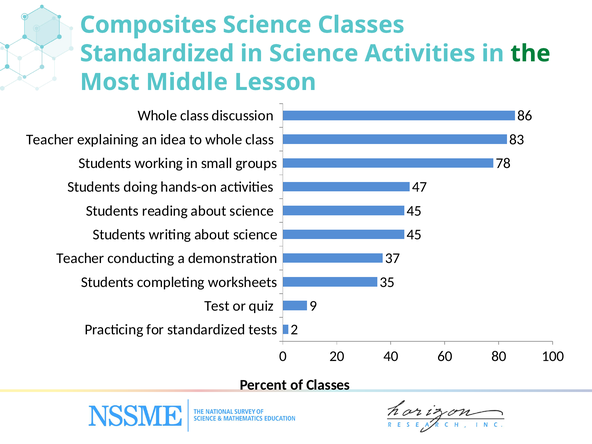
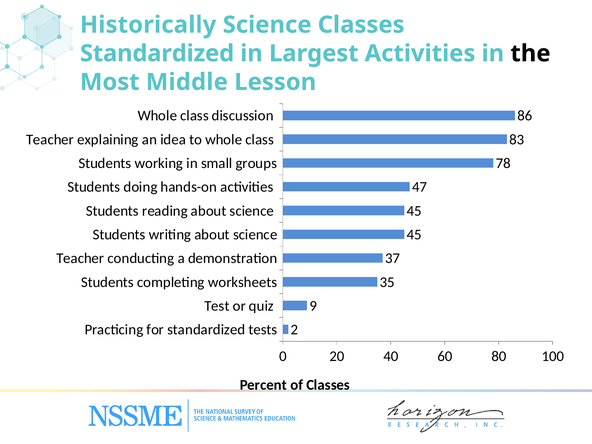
Composites: Composites -> Historically
in Science: Science -> Largest
the colour: green -> black
